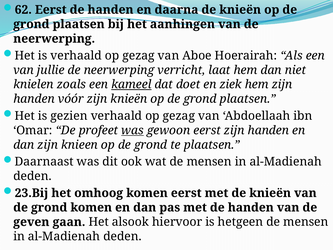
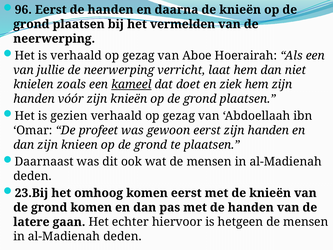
62: 62 -> 96
aanhingen: aanhingen -> vermelden
was at (132, 130) underline: present -> none
geven: geven -> latere
alsook: alsook -> echter
